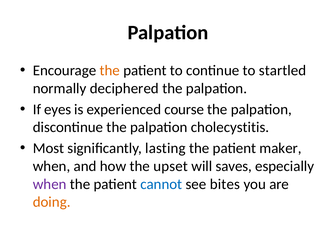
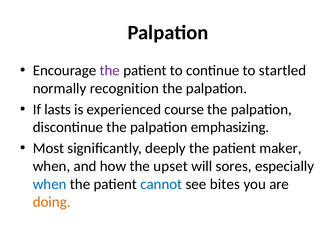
the at (110, 70) colour: orange -> purple
deciphered: deciphered -> recognition
eyes: eyes -> lasts
cholecystitis: cholecystitis -> emphasizing
lasting: lasting -> deeply
saves: saves -> sores
when at (50, 184) colour: purple -> blue
